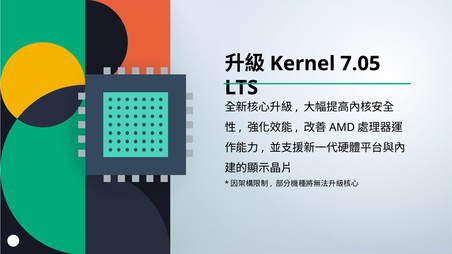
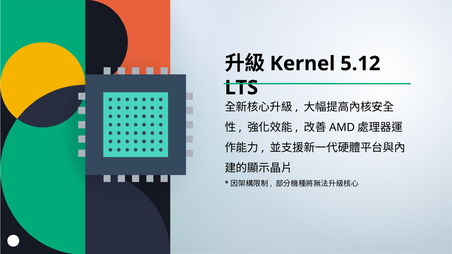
7.05: 7.05 -> 5.12
